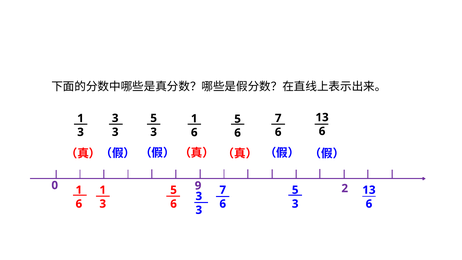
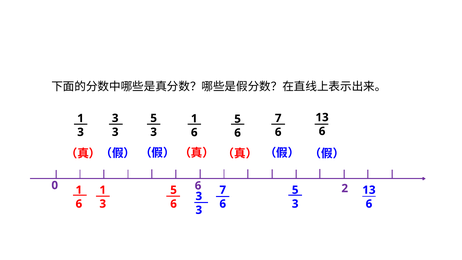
0 9: 9 -> 6
